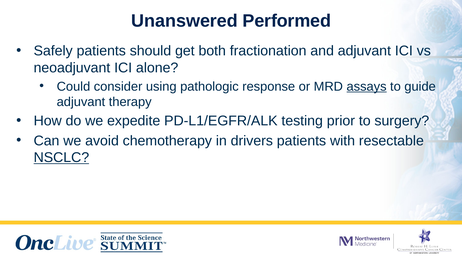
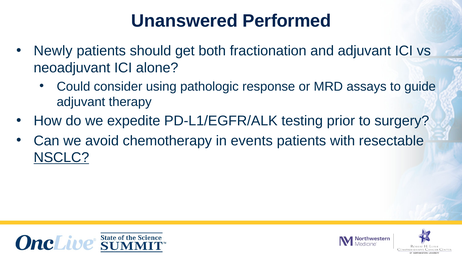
Safely: Safely -> Newly
assays underline: present -> none
drivers: drivers -> events
